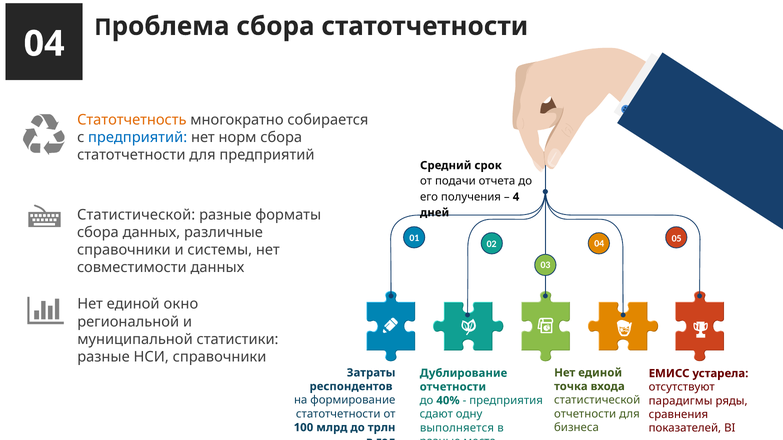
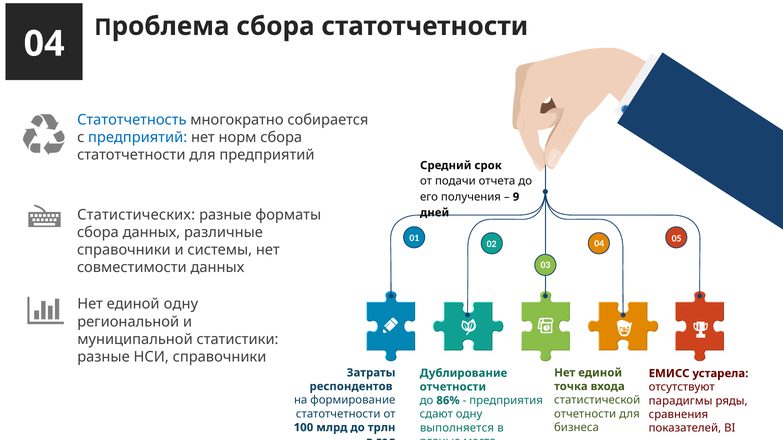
Статотчетность colour: orange -> blue
4: 4 -> 9
Статистической at (136, 215): Статистической -> Статистических
единой окно: окно -> одну
40%: 40% -> 86%
